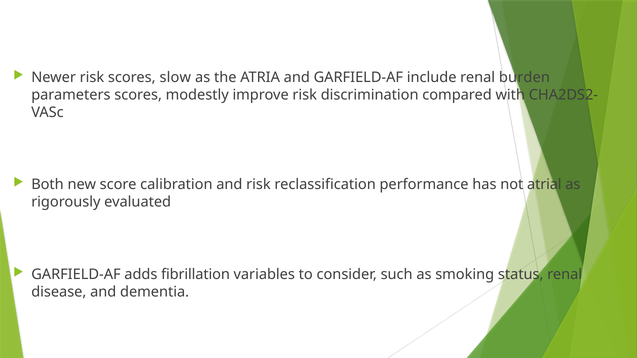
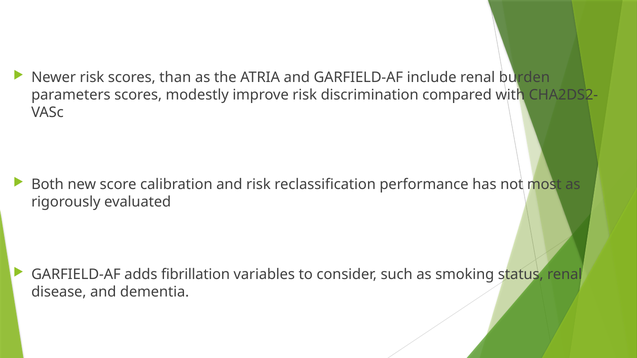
slow: slow -> than
atrial: atrial -> most
